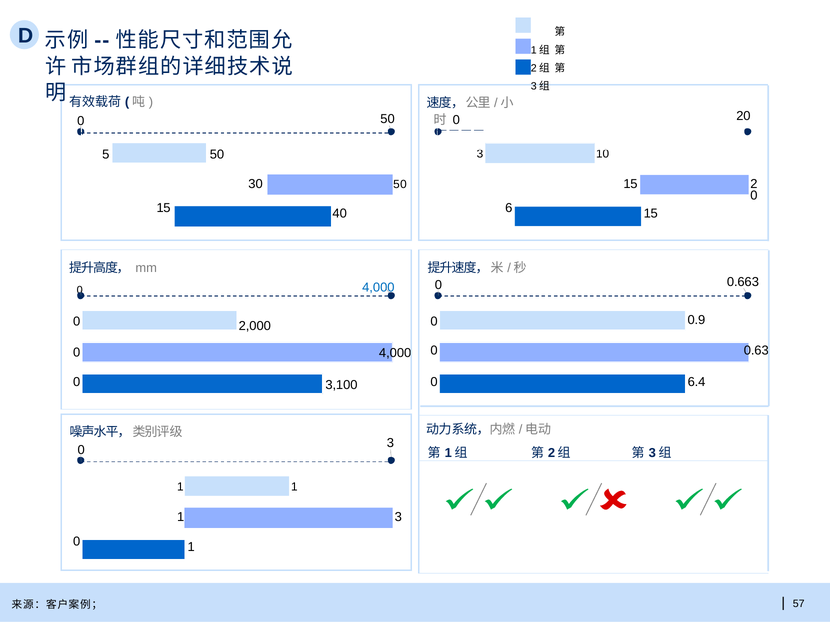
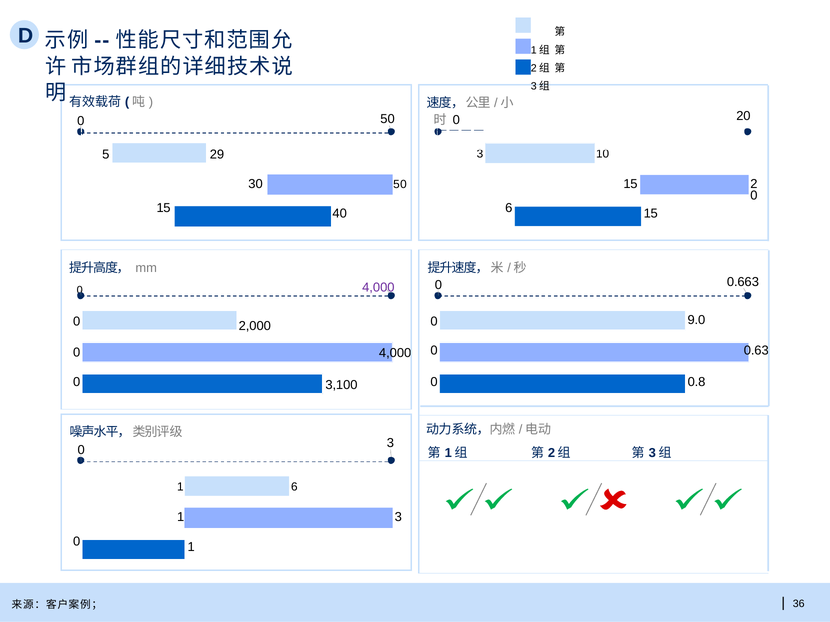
5 50: 50 -> 29
4,000 at (378, 288) colour: blue -> purple
0.9: 0.9 -> 9.0
6.4: 6.4 -> 0.8
1 at (294, 488): 1 -> 6
57: 57 -> 36
